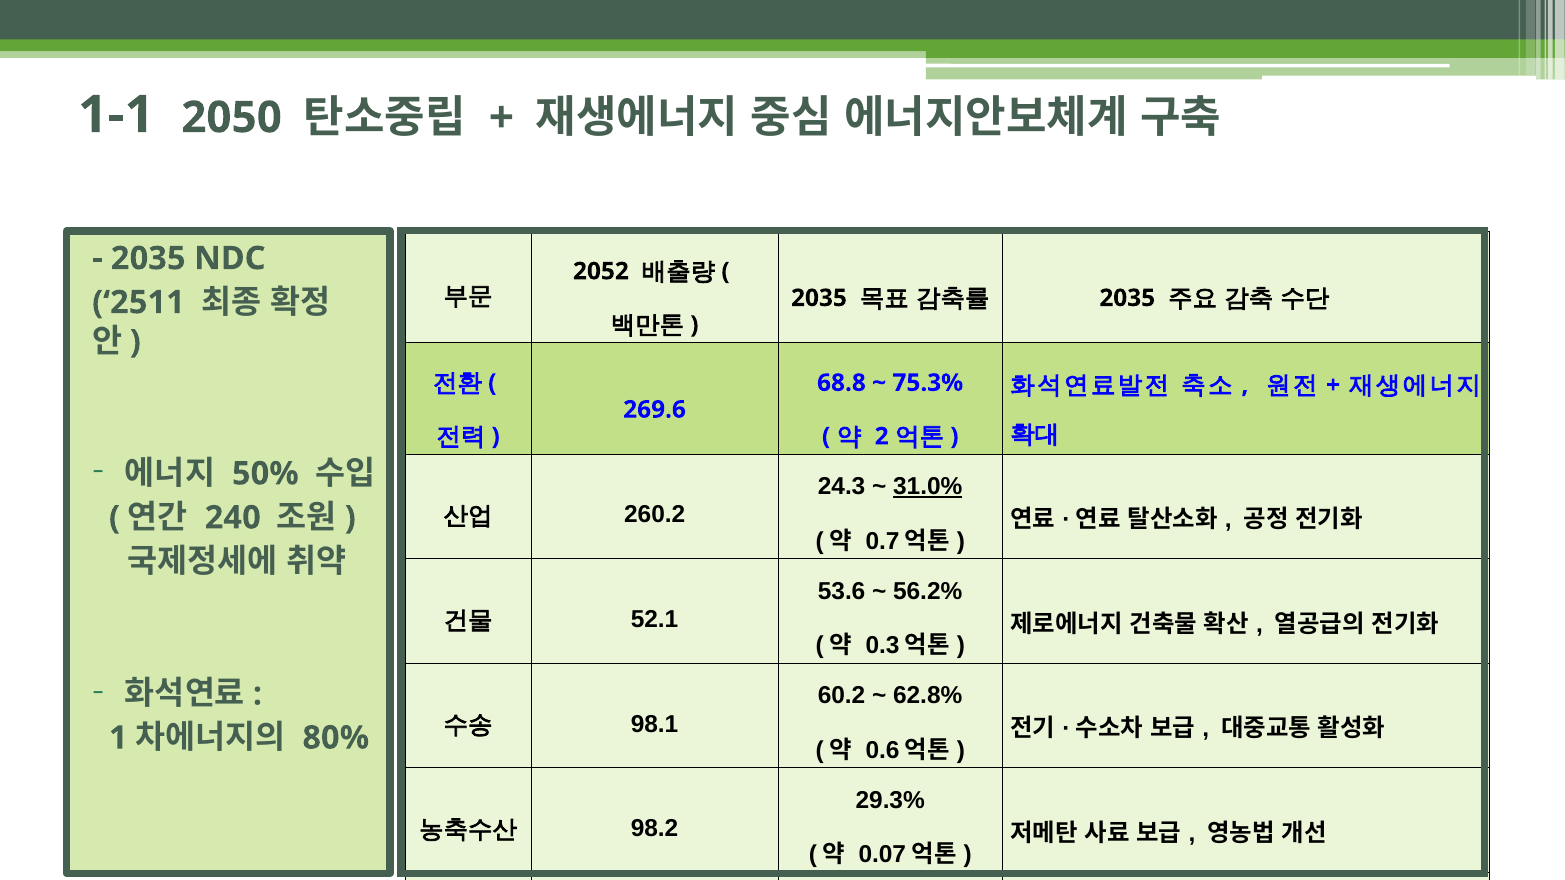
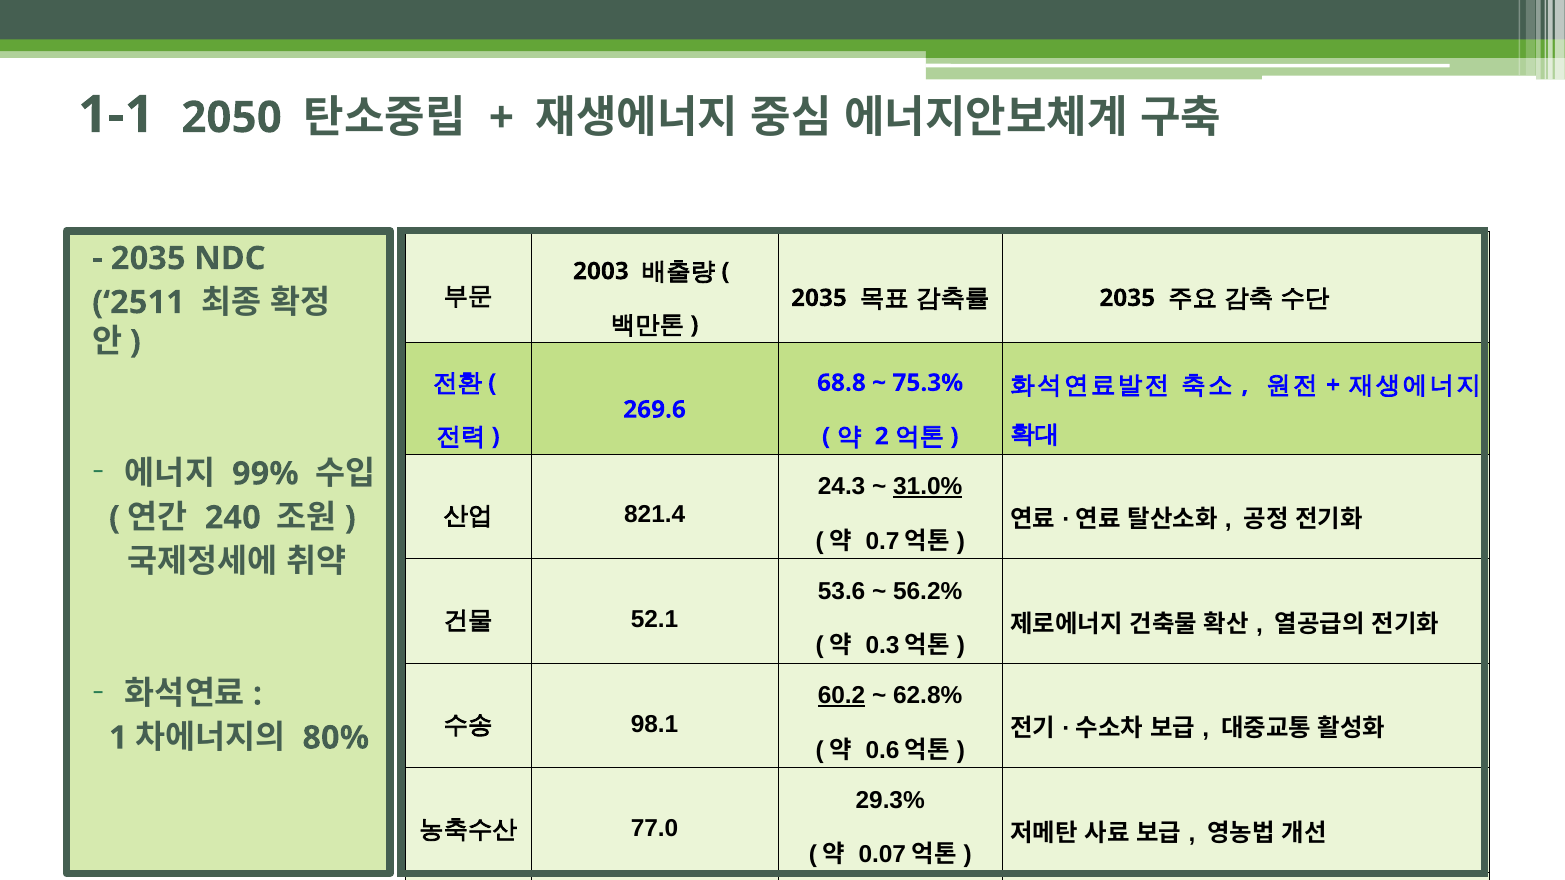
2052: 2052 -> 2003
50%: 50% -> 99%
260.2: 260.2 -> 821.4
60.2 underline: none -> present
98.2: 98.2 -> 77.0
